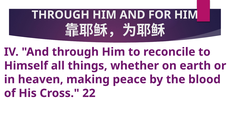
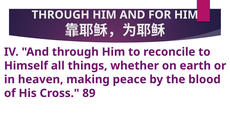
22: 22 -> 89
